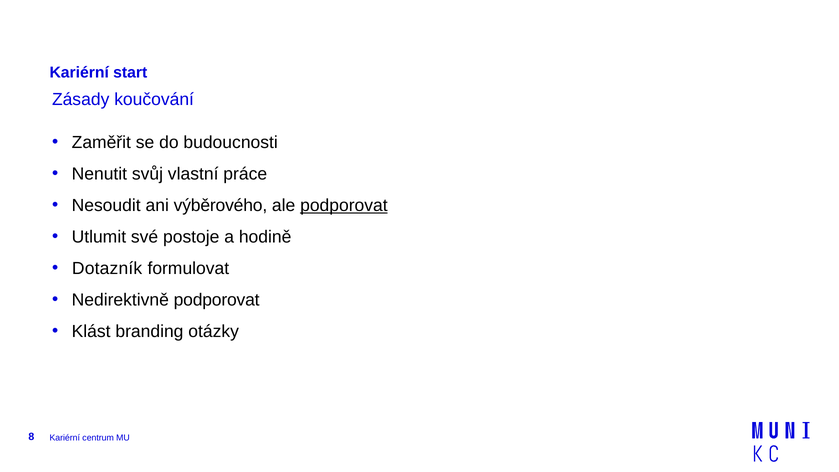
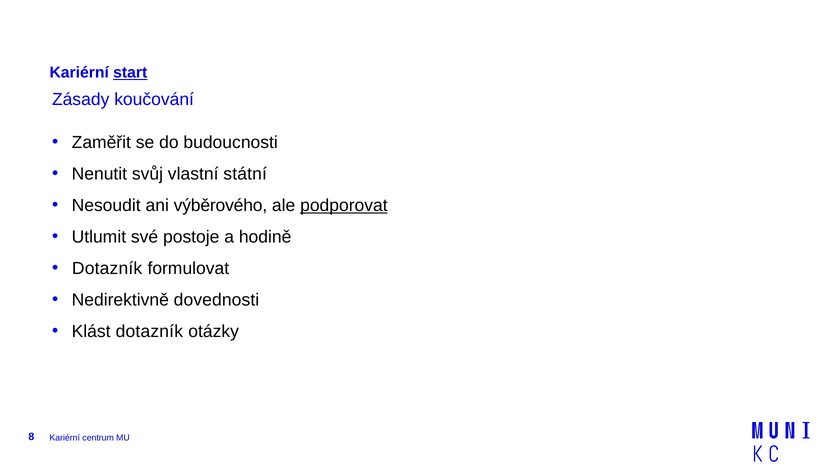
start underline: none -> present
práce: práce -> státní
Nedirektivně podporovat: podporovat -> dovednosti
Klást branding: branding -> dotazník
